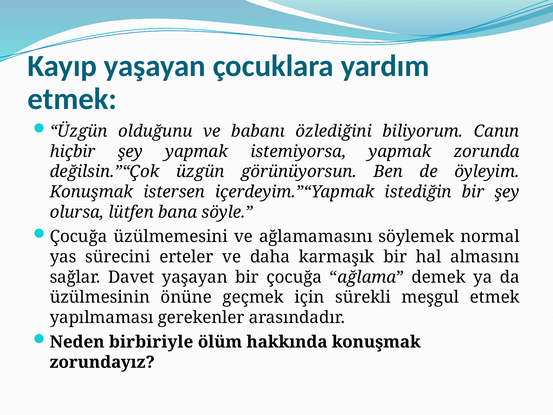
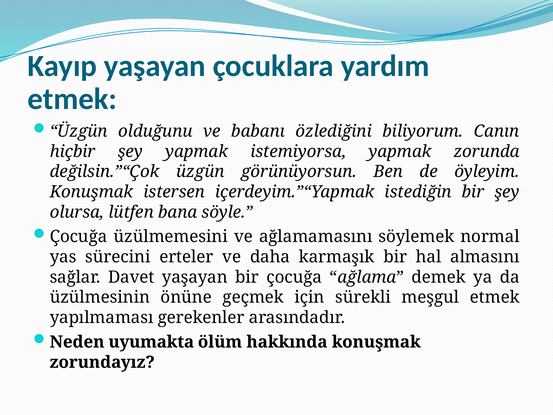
birbiriyle: birbiriyle -> uyumakta
